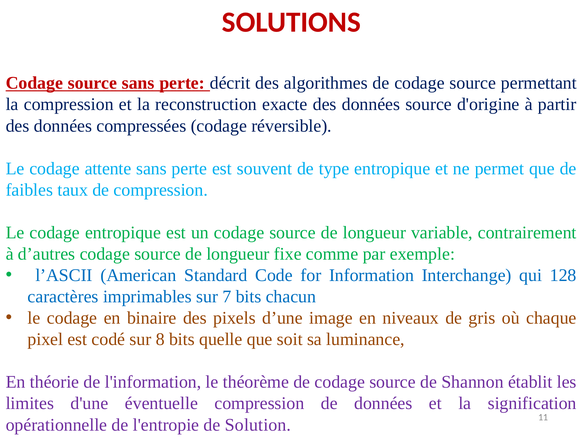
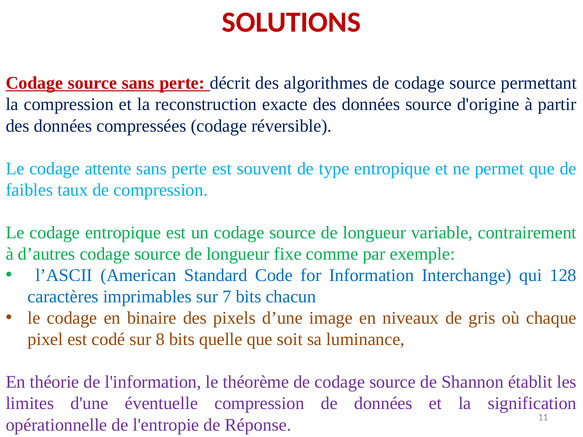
Solution: Solution -> Réponse
